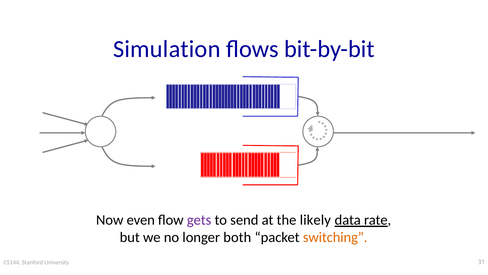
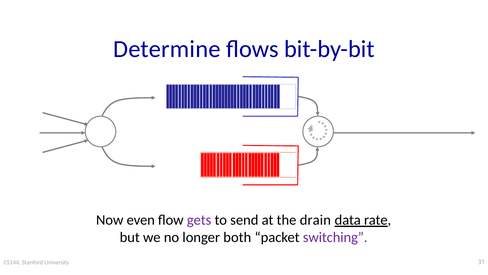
Simulation: Simulation -> Determine
likely: likely -> drain
switching colour: orange -> purple
